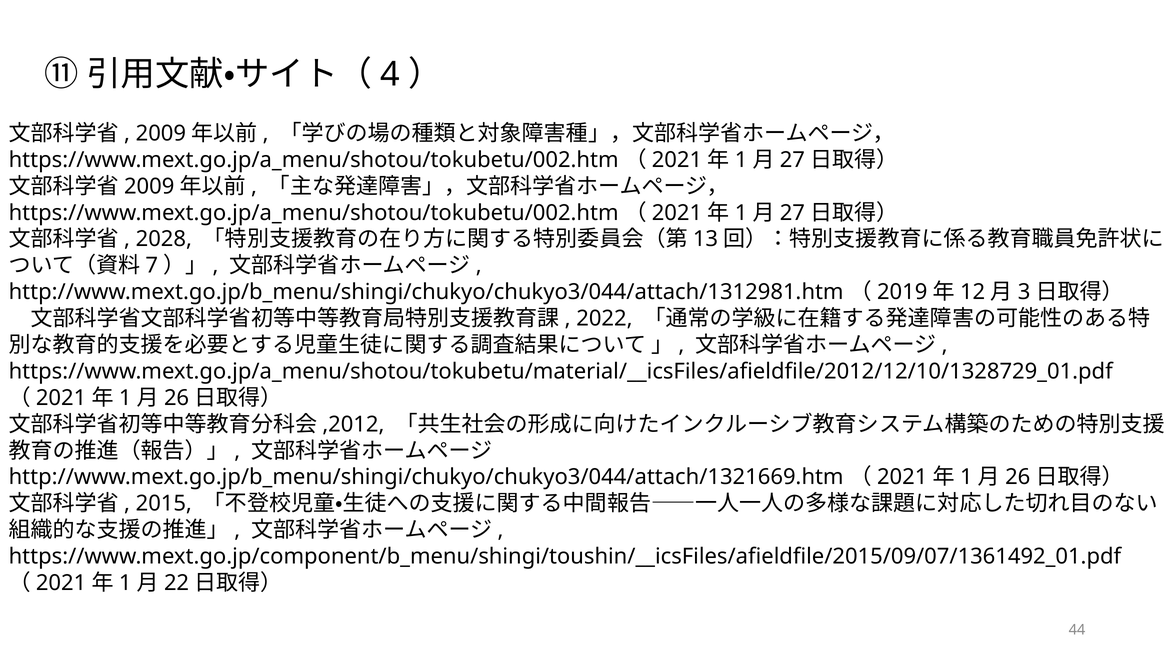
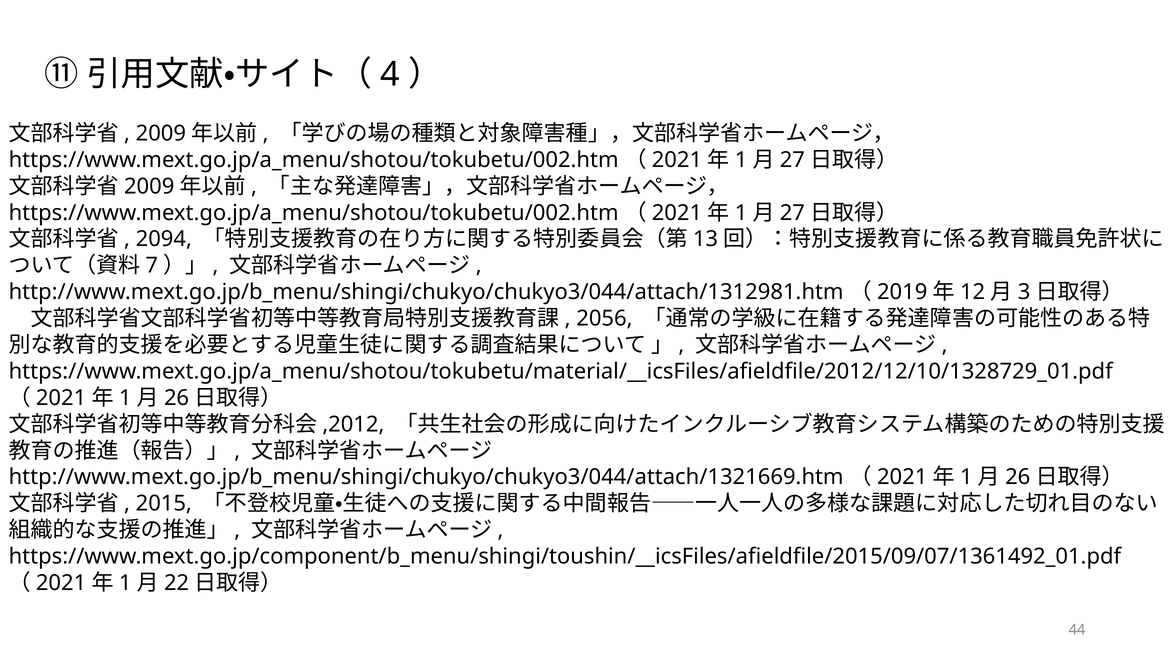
2028: 2028 -> 2094
2022: 2022 -> 2056
